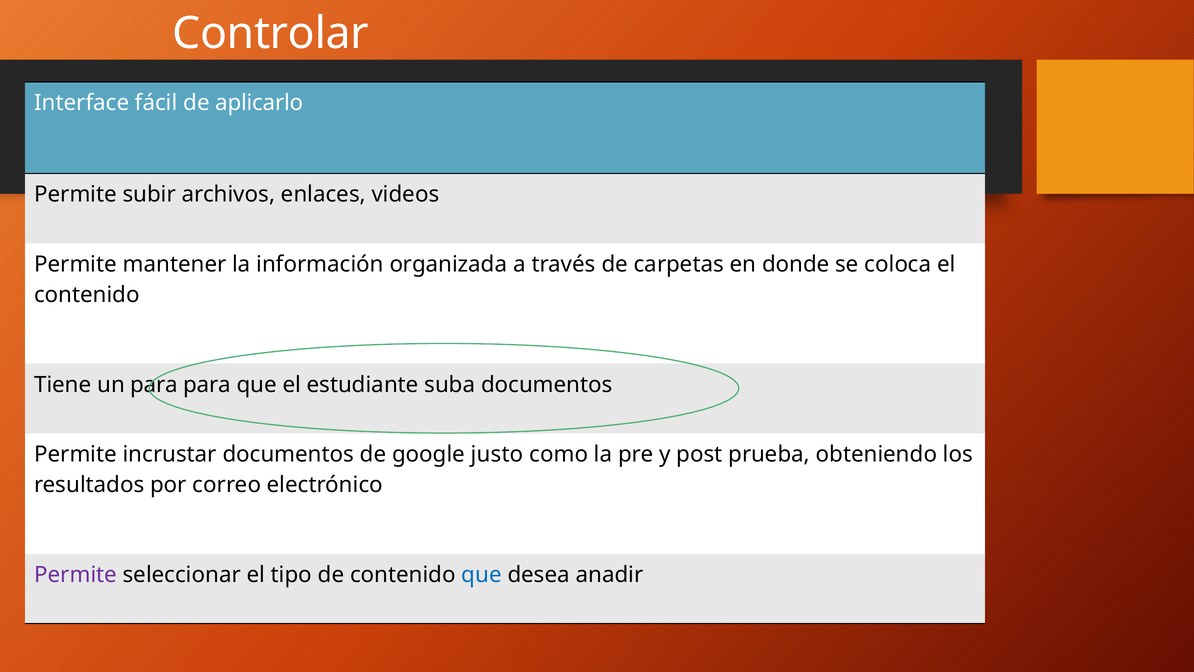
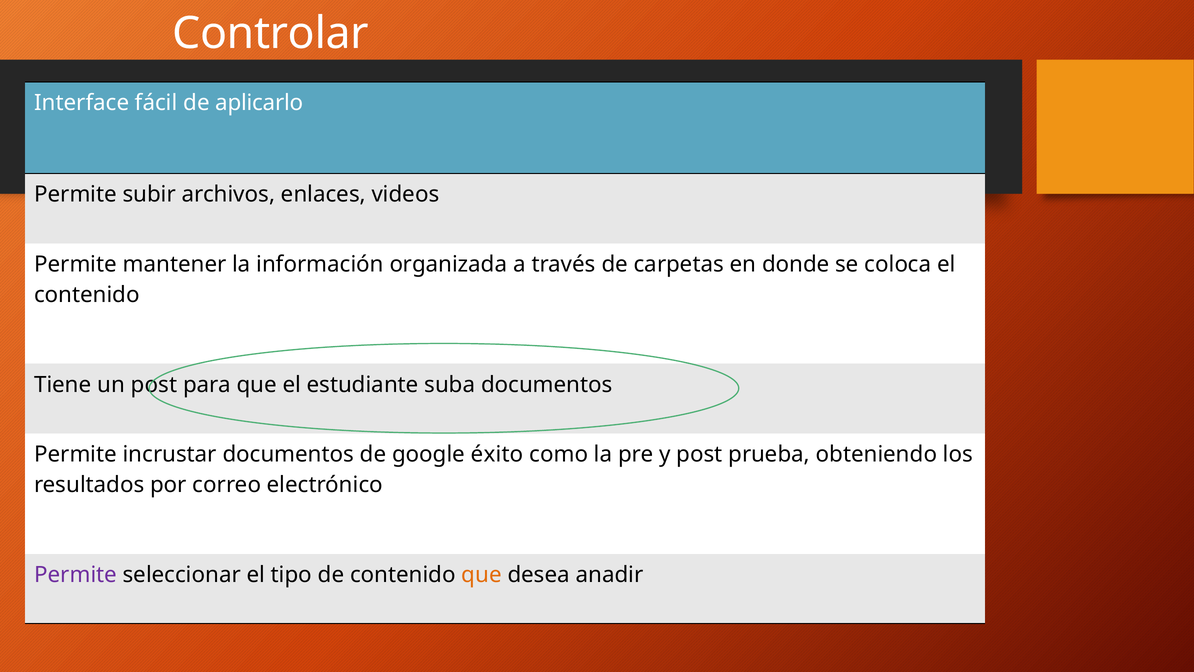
un para: para -> post
justo: justo -> éxito
que at (482, 575) colour: blue -> orange
